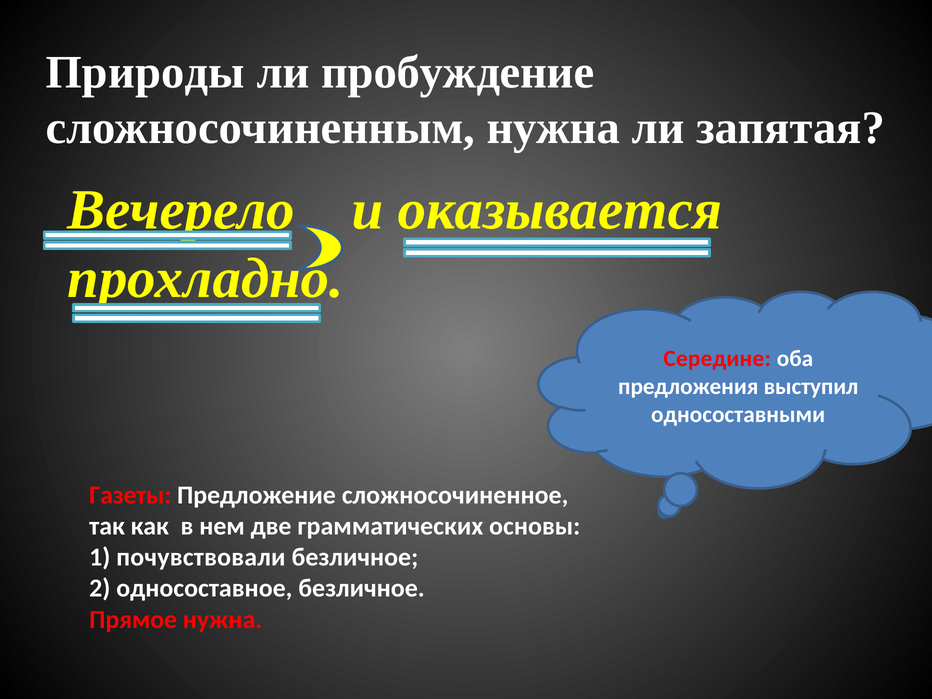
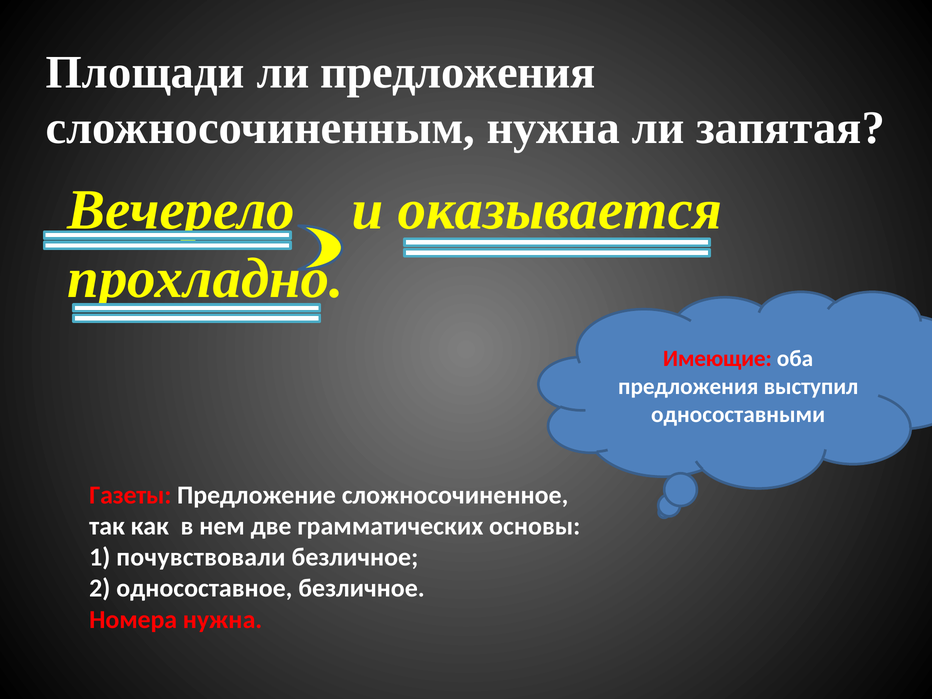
Природы: Природы -> Площади
ли пробуждение: пробуждение -> предложения
Середине: Середине -> Имеющие
Прямое: Прямое -> Номера
